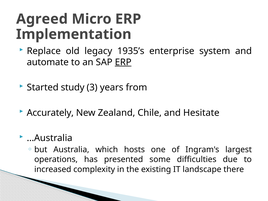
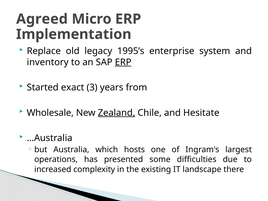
1935’s: 1935’s -> 1995’s
automate: automate -> inventory
study: study -> exact
Accurately: Accurately -> Wholesale
Zealand underline: none -> present
